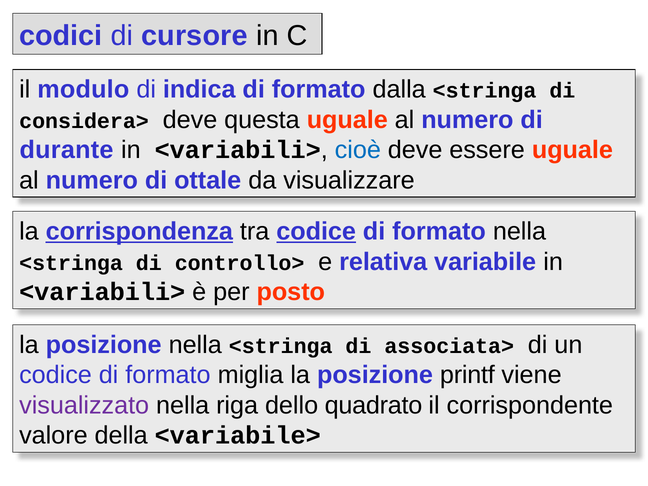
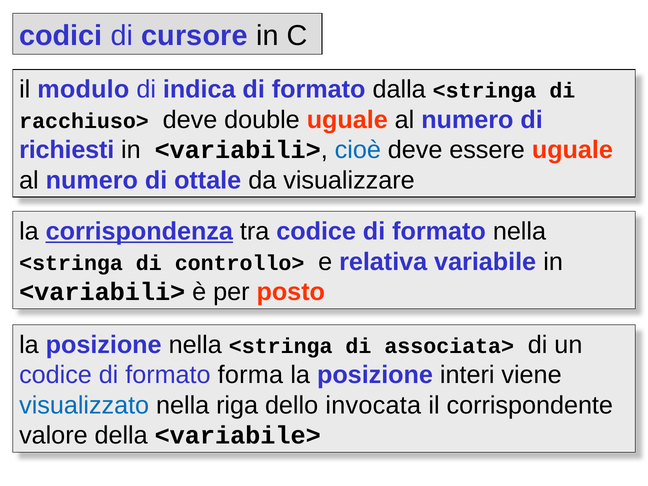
considera>: considera> -> racchiuso>
questa: questa -> double
durante: durante -> richiesti
codice at (316, 231) underline: present -> none
miglia: miglia -> forma
printf: printf -> interi
visualizzato colour: purple -> blue
quadrato: quadrato -> invocata
